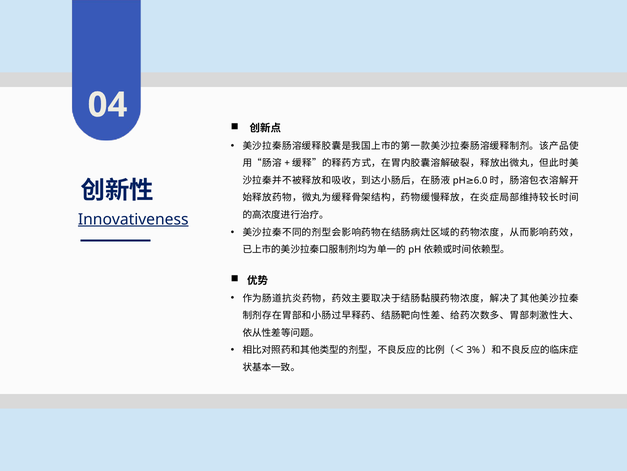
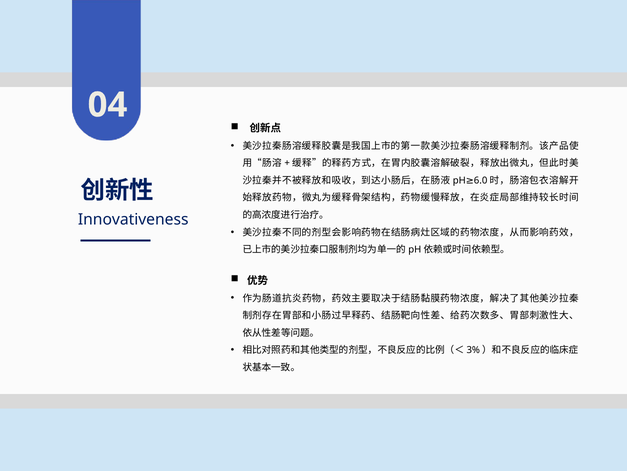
Innovativeness underline: present -> none
